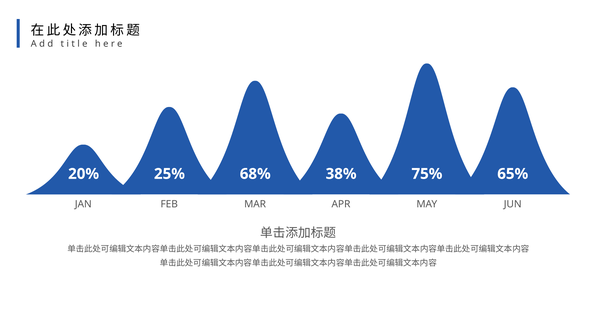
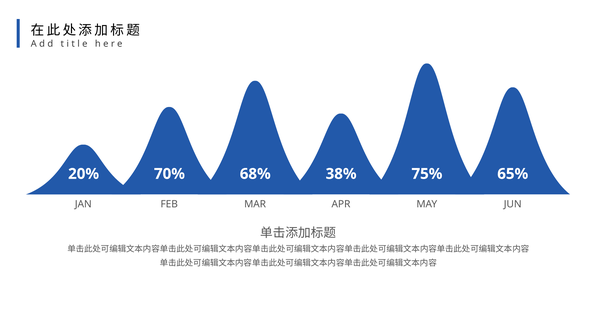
25%: 25% -> 70%
